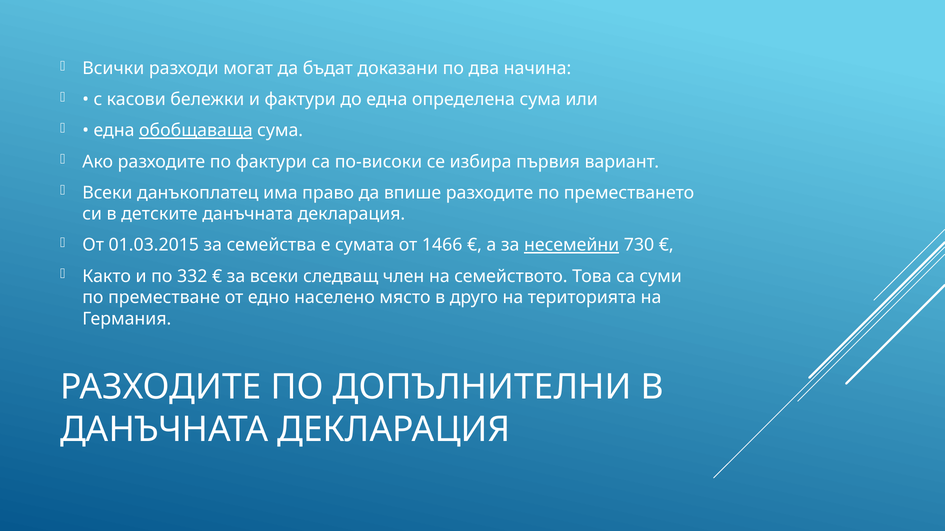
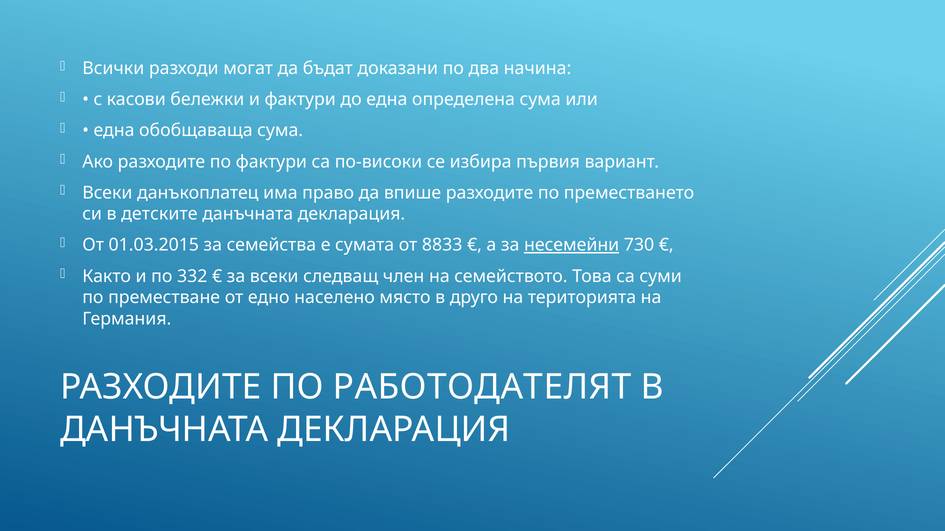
обобщаваща underline: present -> none
1466: 1466 -> 8833
ДОПЪЛНИТЕЛНИ: ДОПЪЛНИТЕЛНИ -> РАБОТОДАТЕЛЯТ
